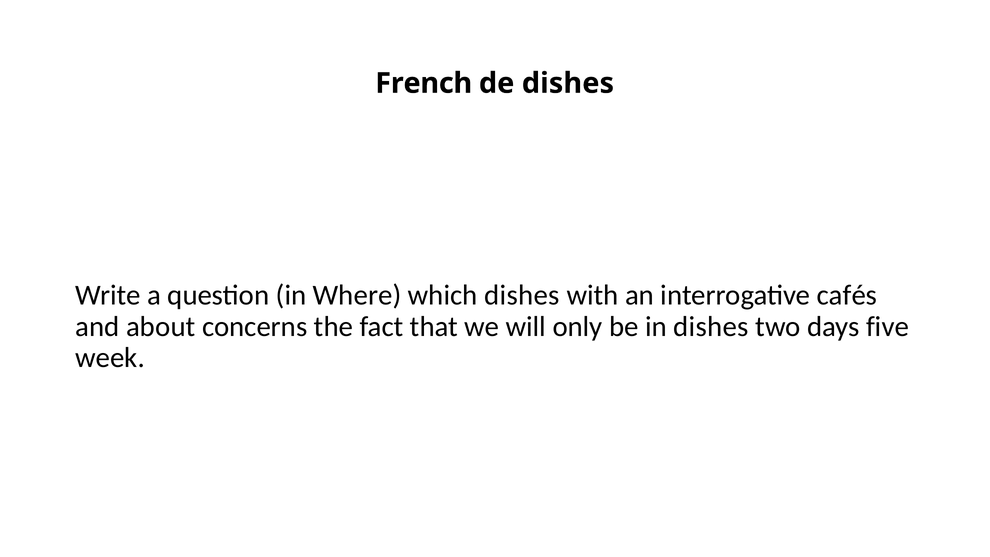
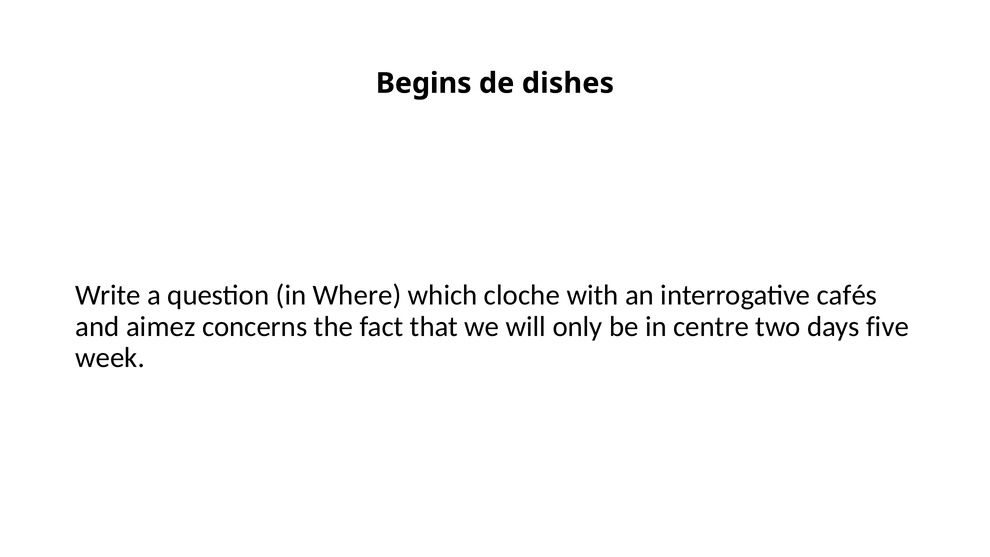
French: French -> Begins
which dishes: dishes -> cloche
about: about -> aimez
in dishes: dishes -> centre
